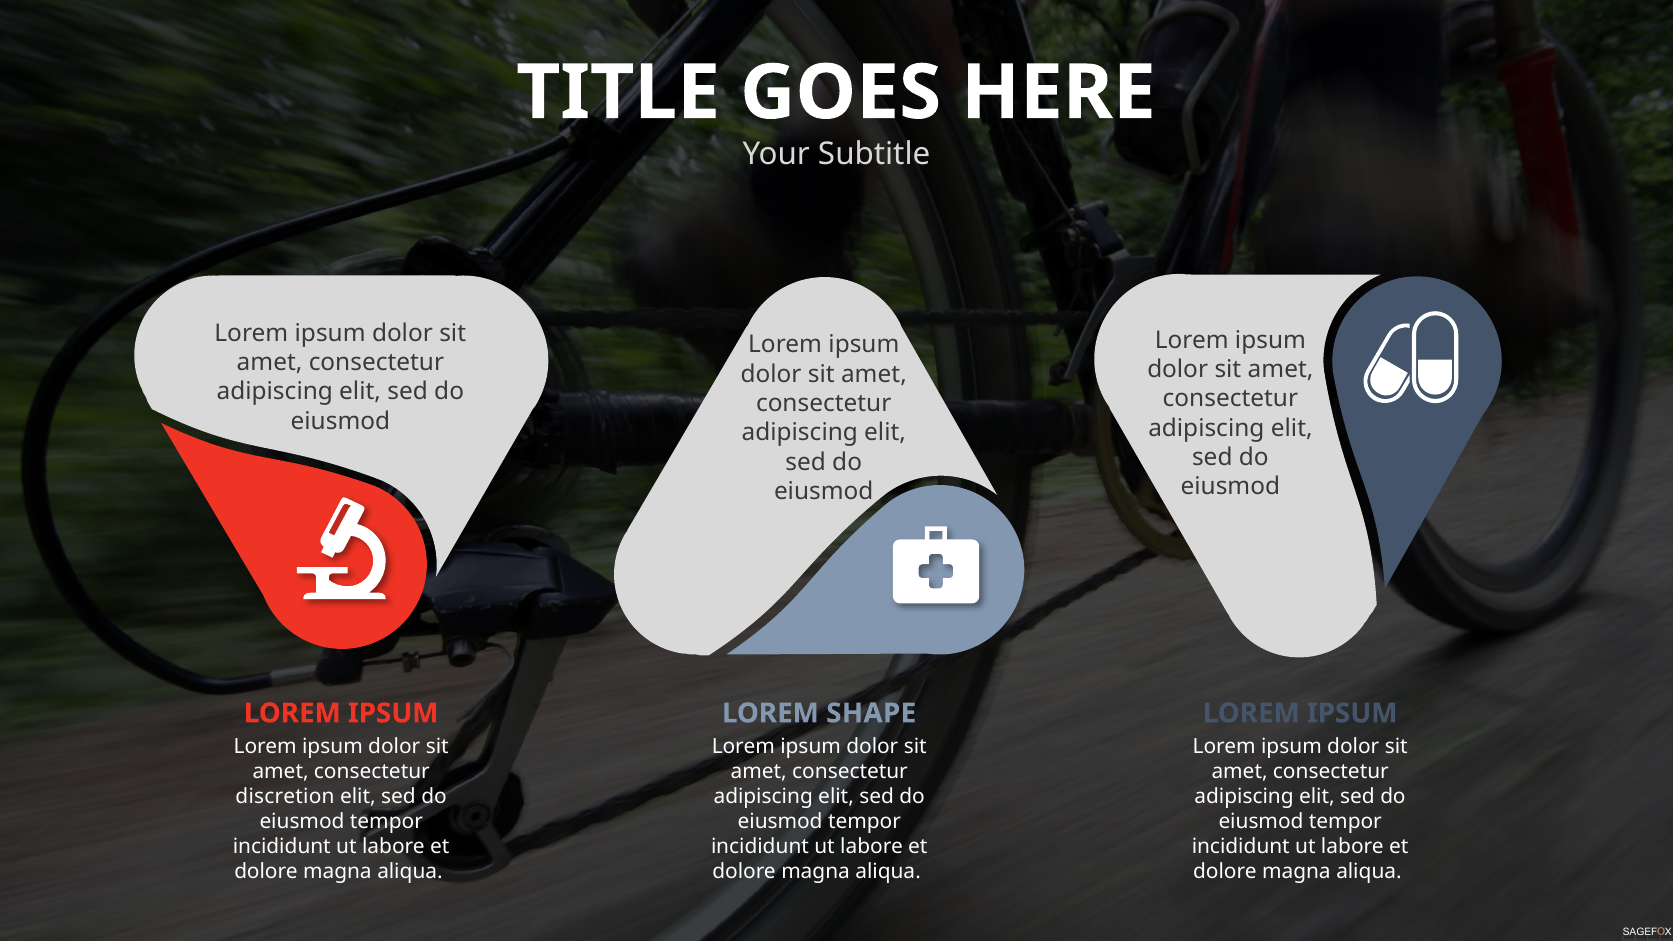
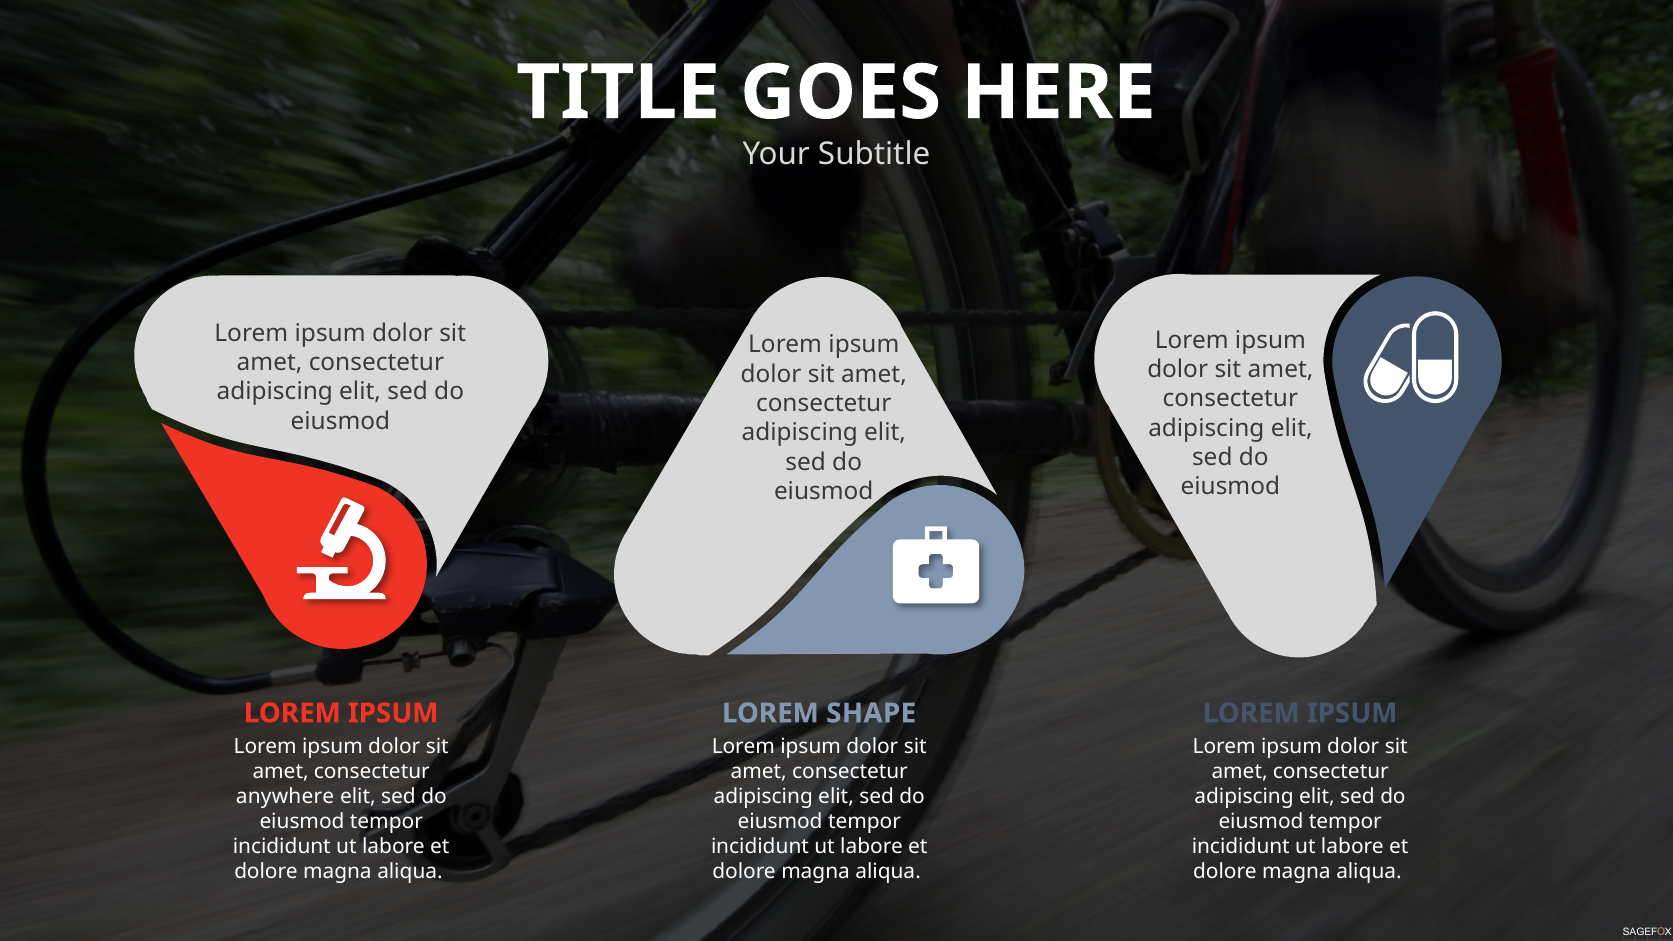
discretion: discretion -> anywhere
